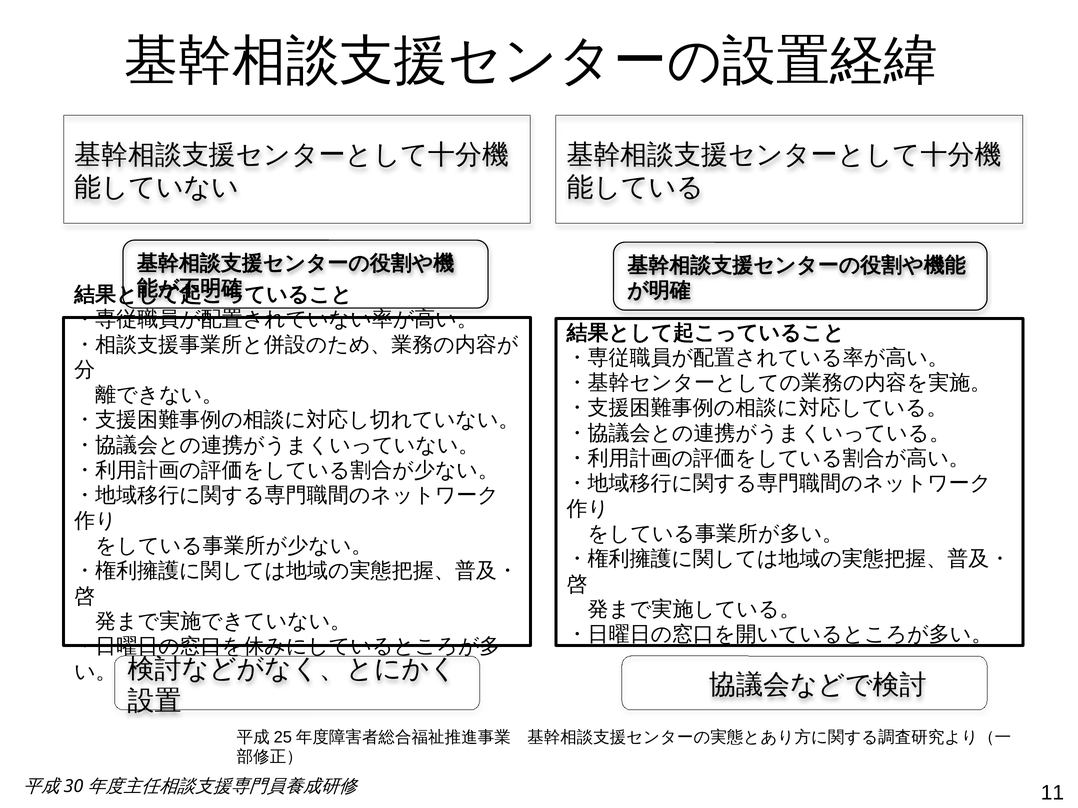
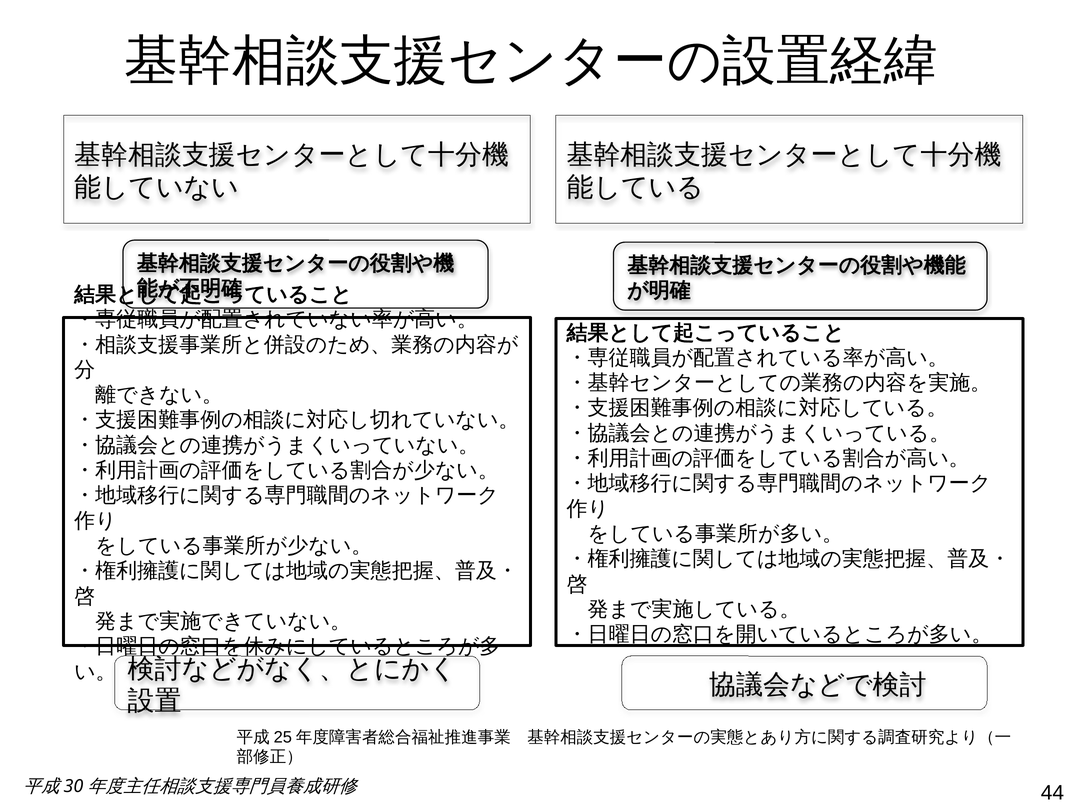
11: 11 -> 44
